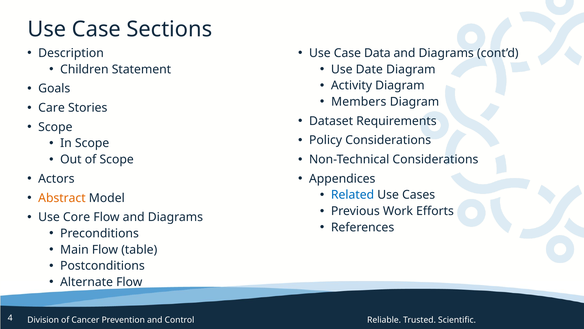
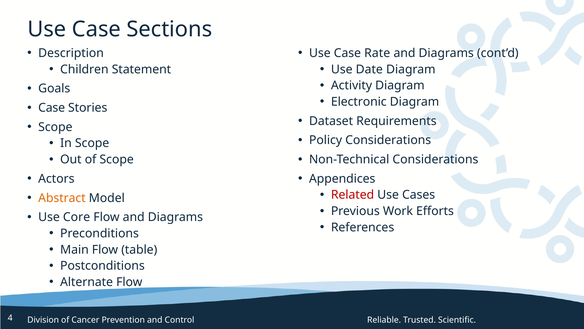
Data: Data -> Rate
Members: Members -> Electronic
Care at (52, 108): Care -> Case
Related colour: blue -> red
